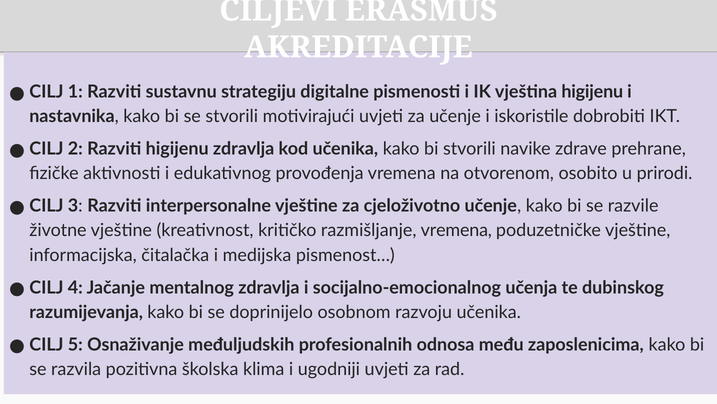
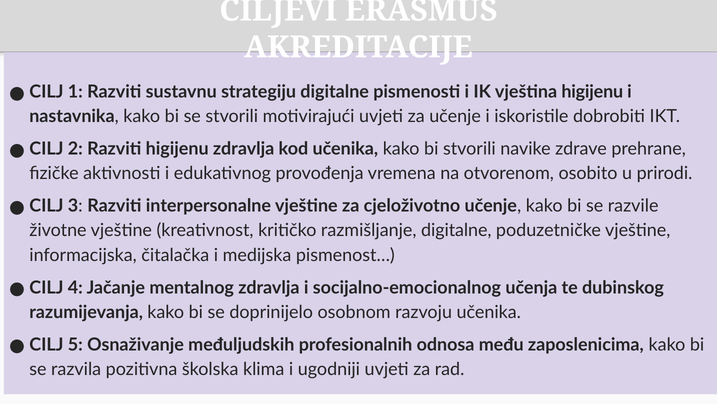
razmišljanje vremena: vremena -> digitalne
